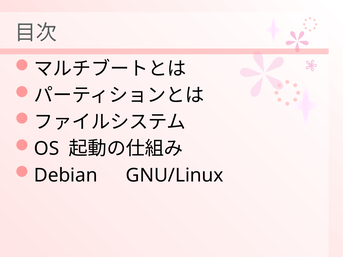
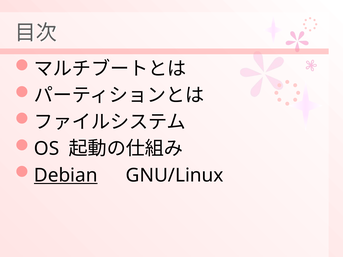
Debian underline: none -> present
